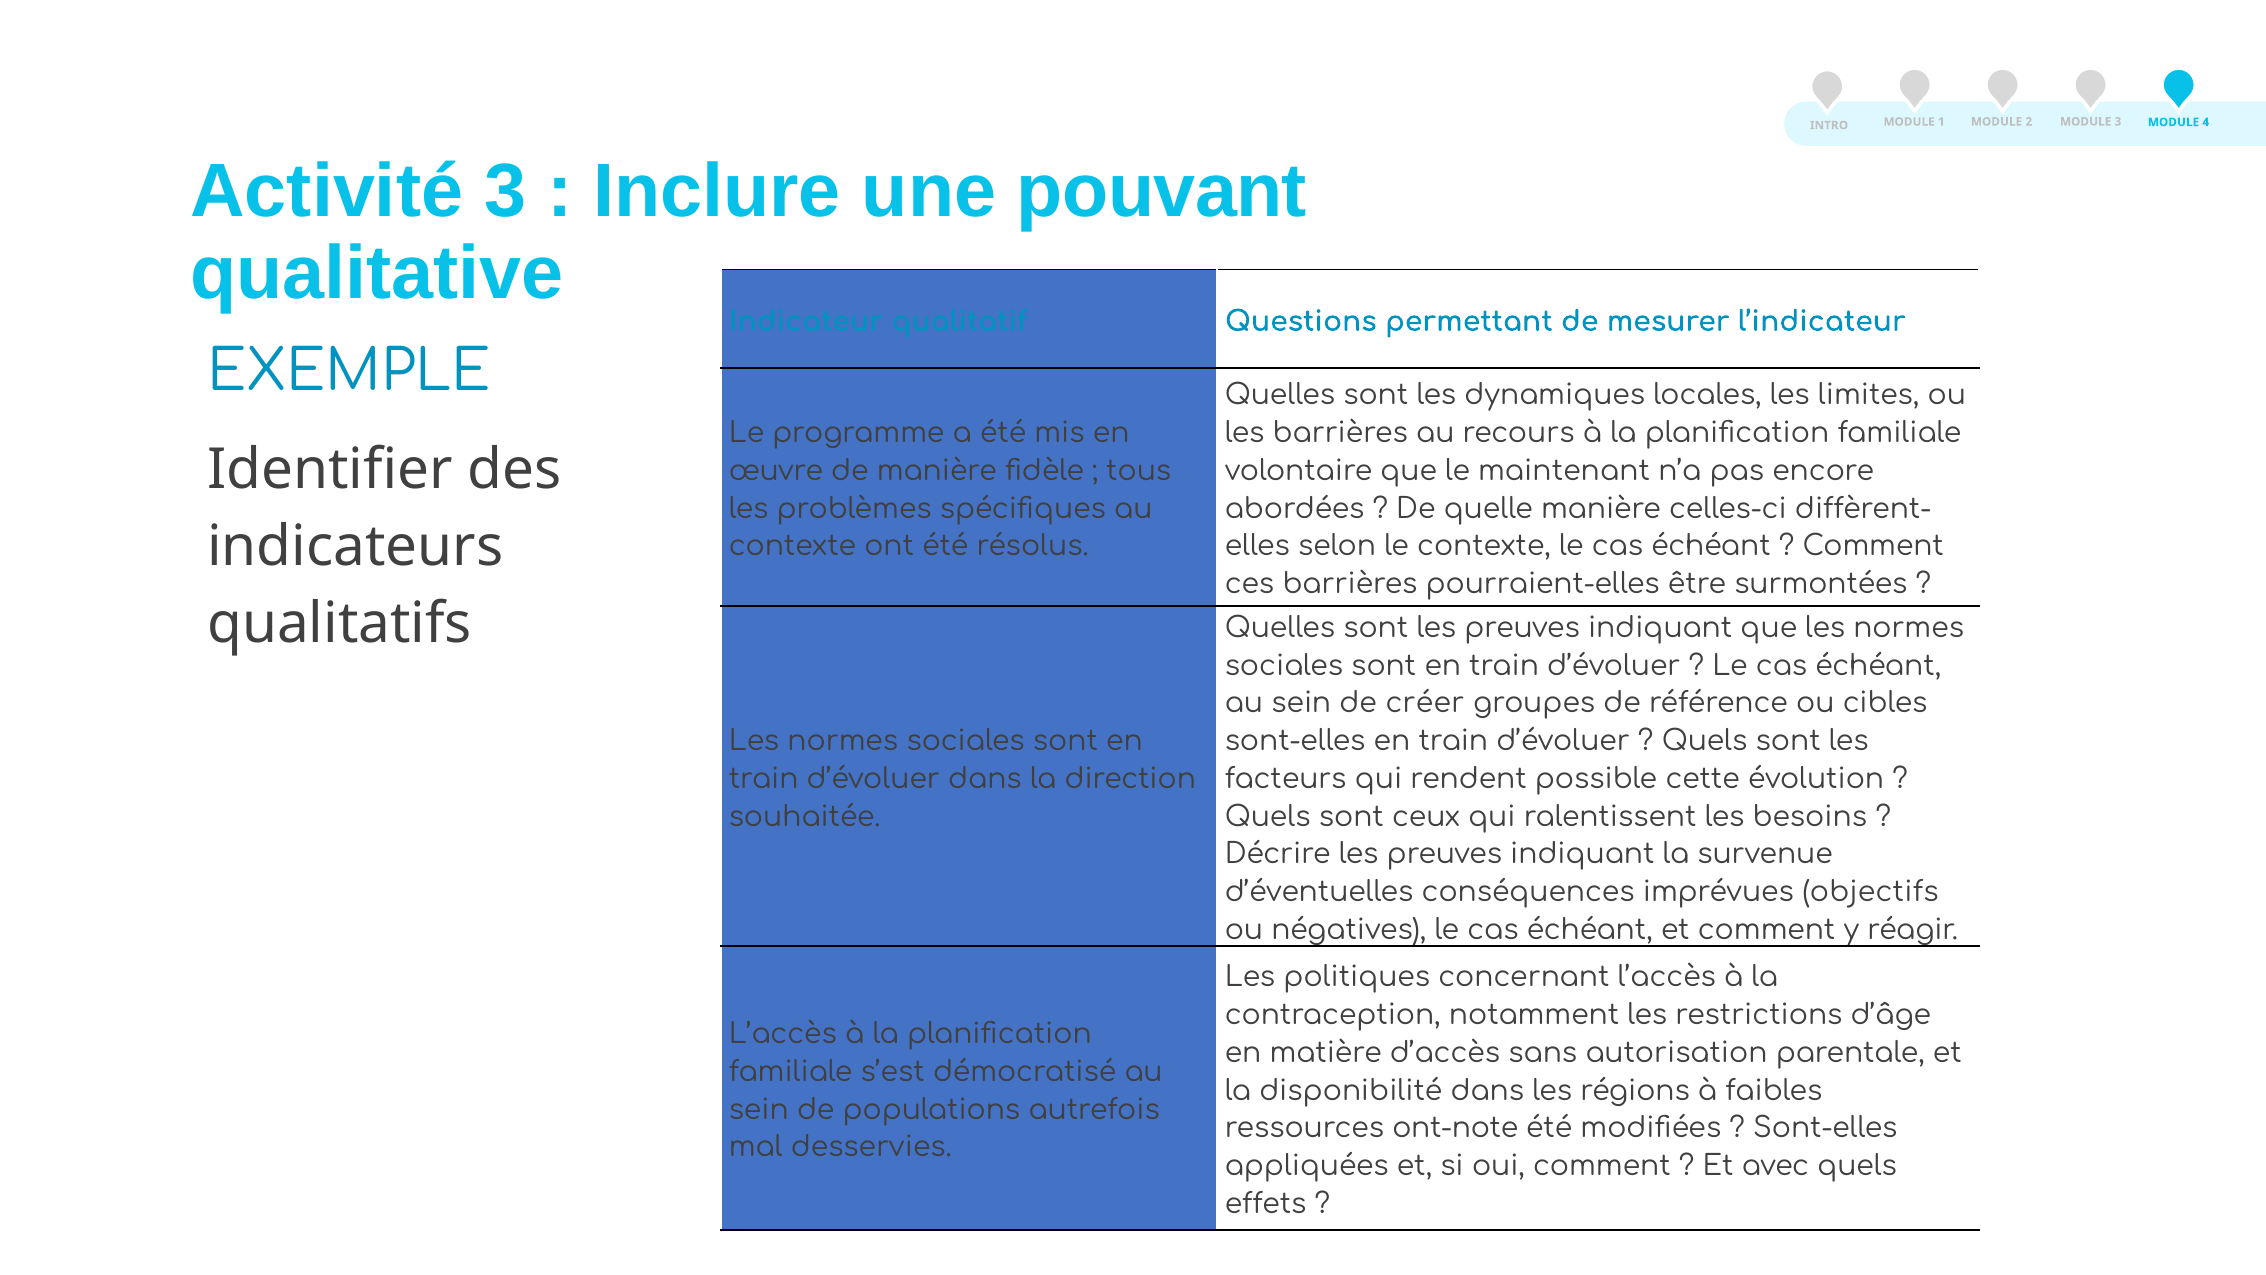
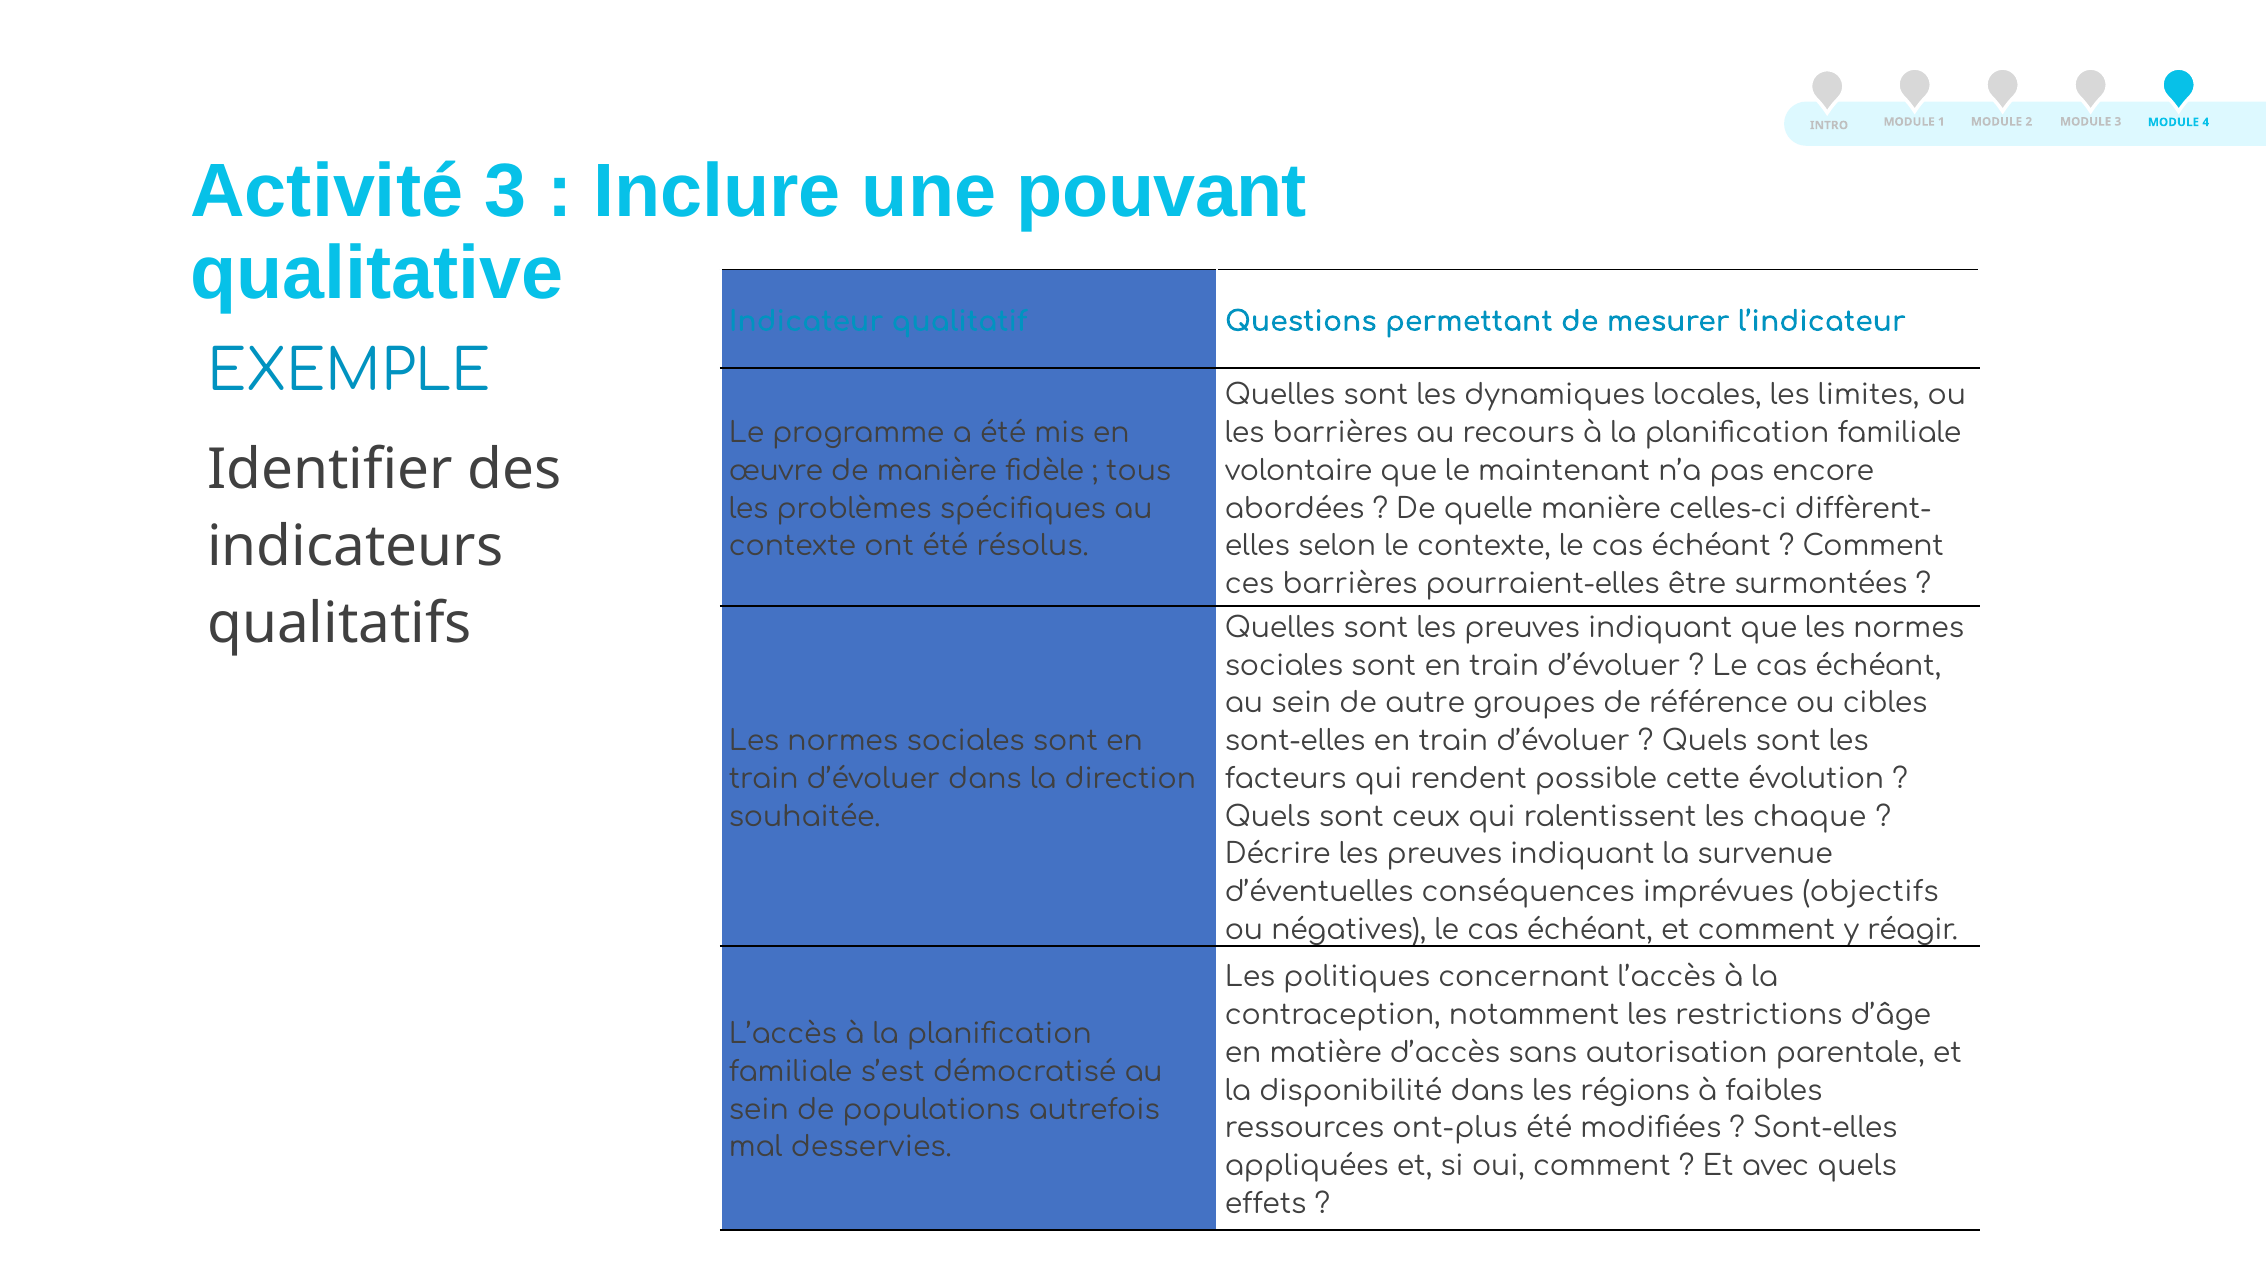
créer: créer -> autre
besoins: besoins -> chaque
ont-note: ont-note -> ont-plus
